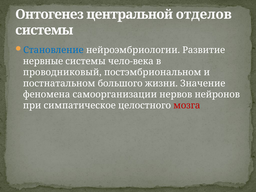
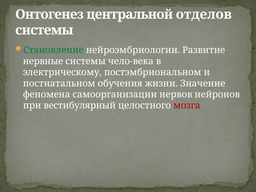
Становление colour: blue -> green
проводниковый: проводниковый -> электрическому
большого: большого -> обучения
симпатическое: симпатическое -> вестибулярный
